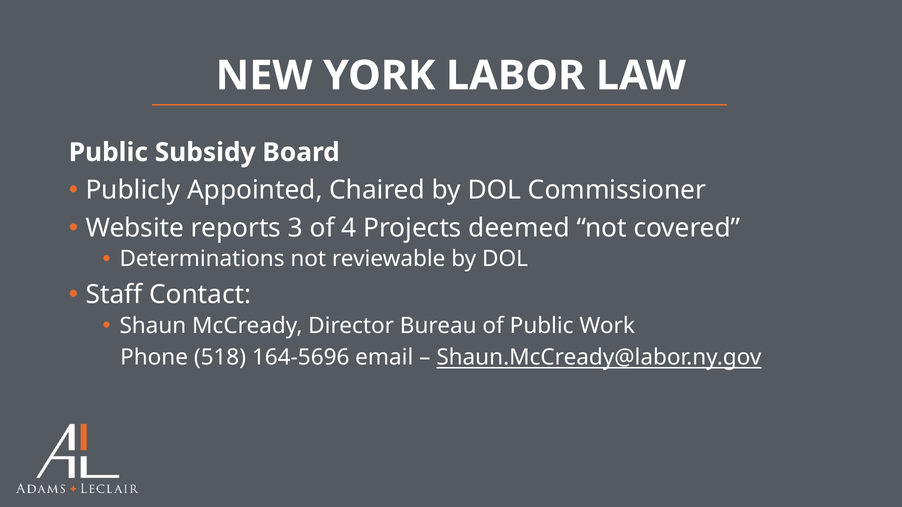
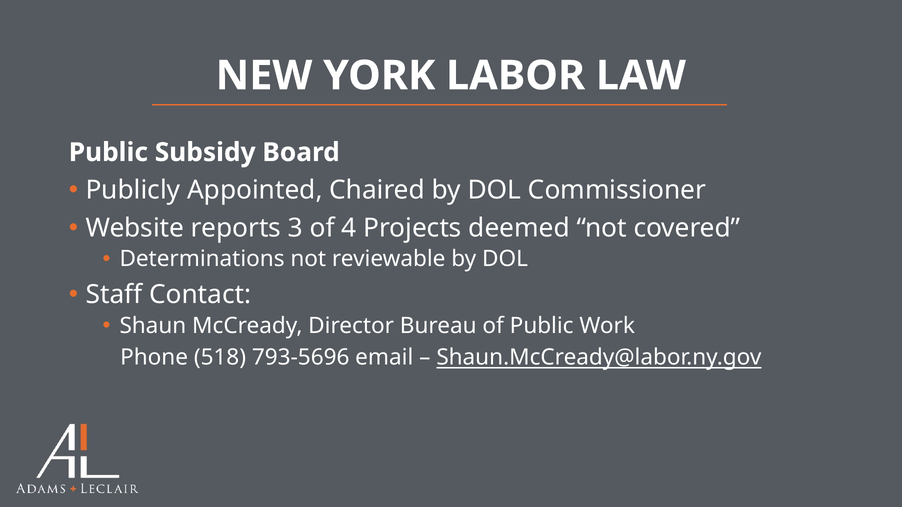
164-5696: 164-5696 -> 793-5696
